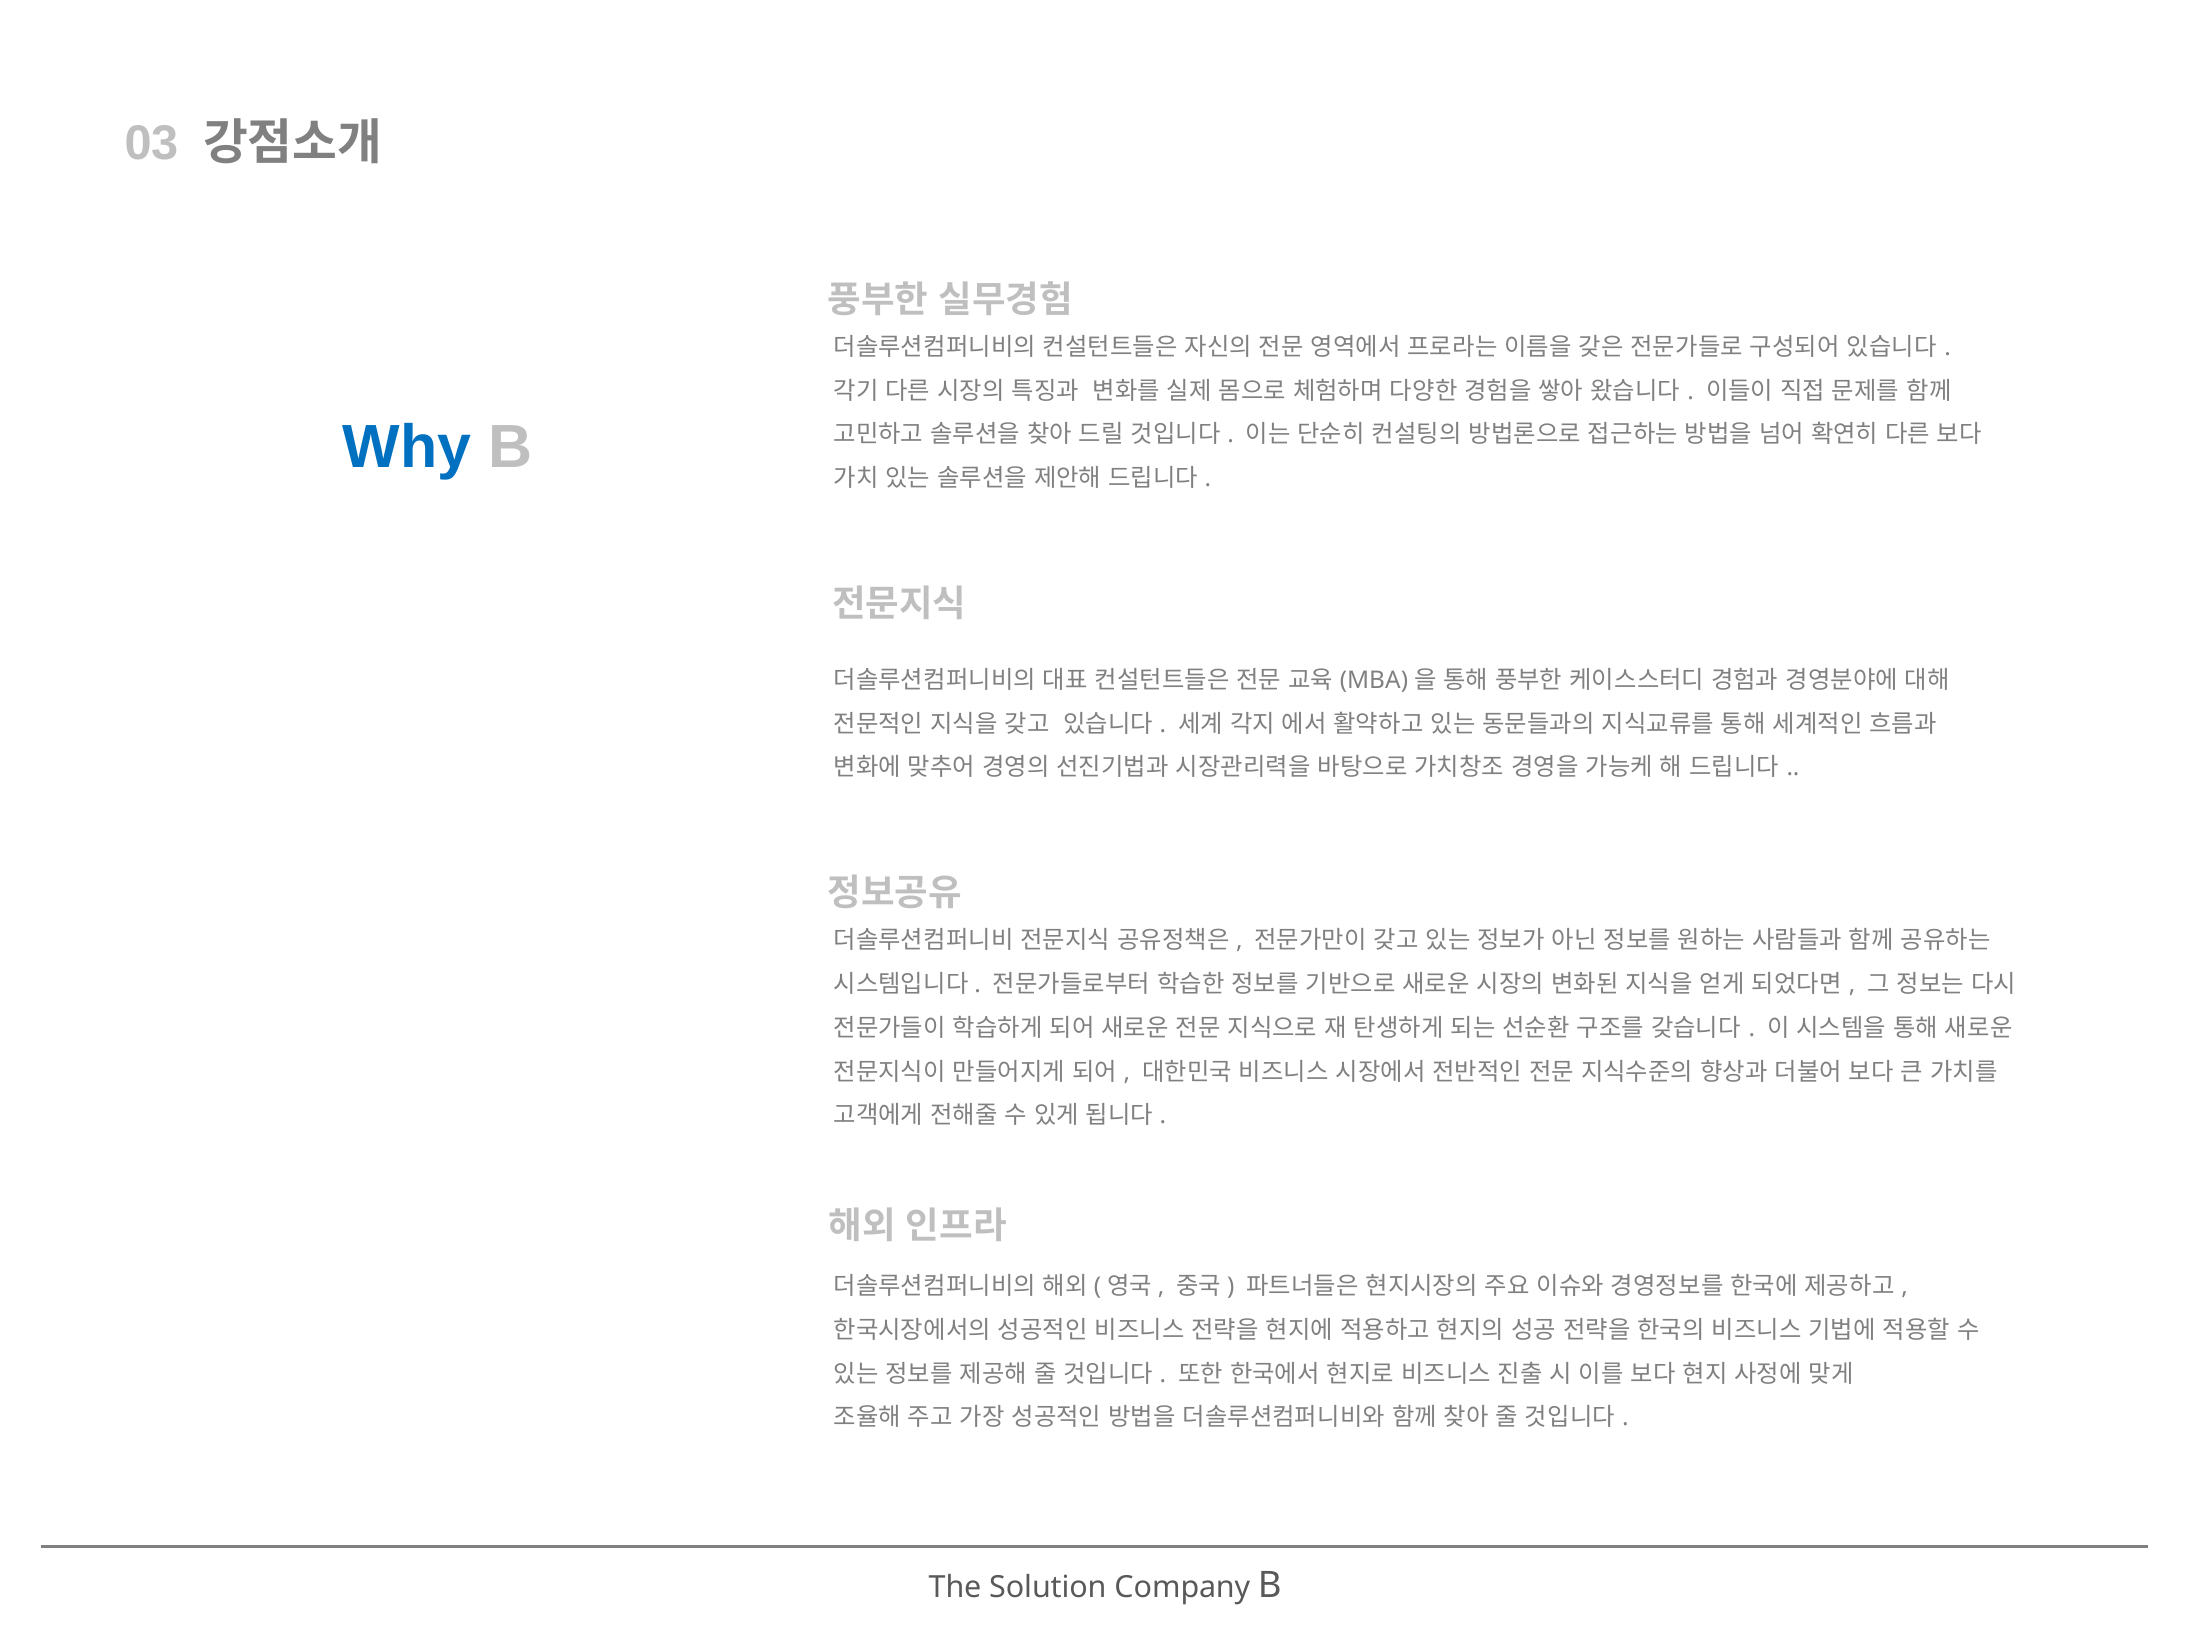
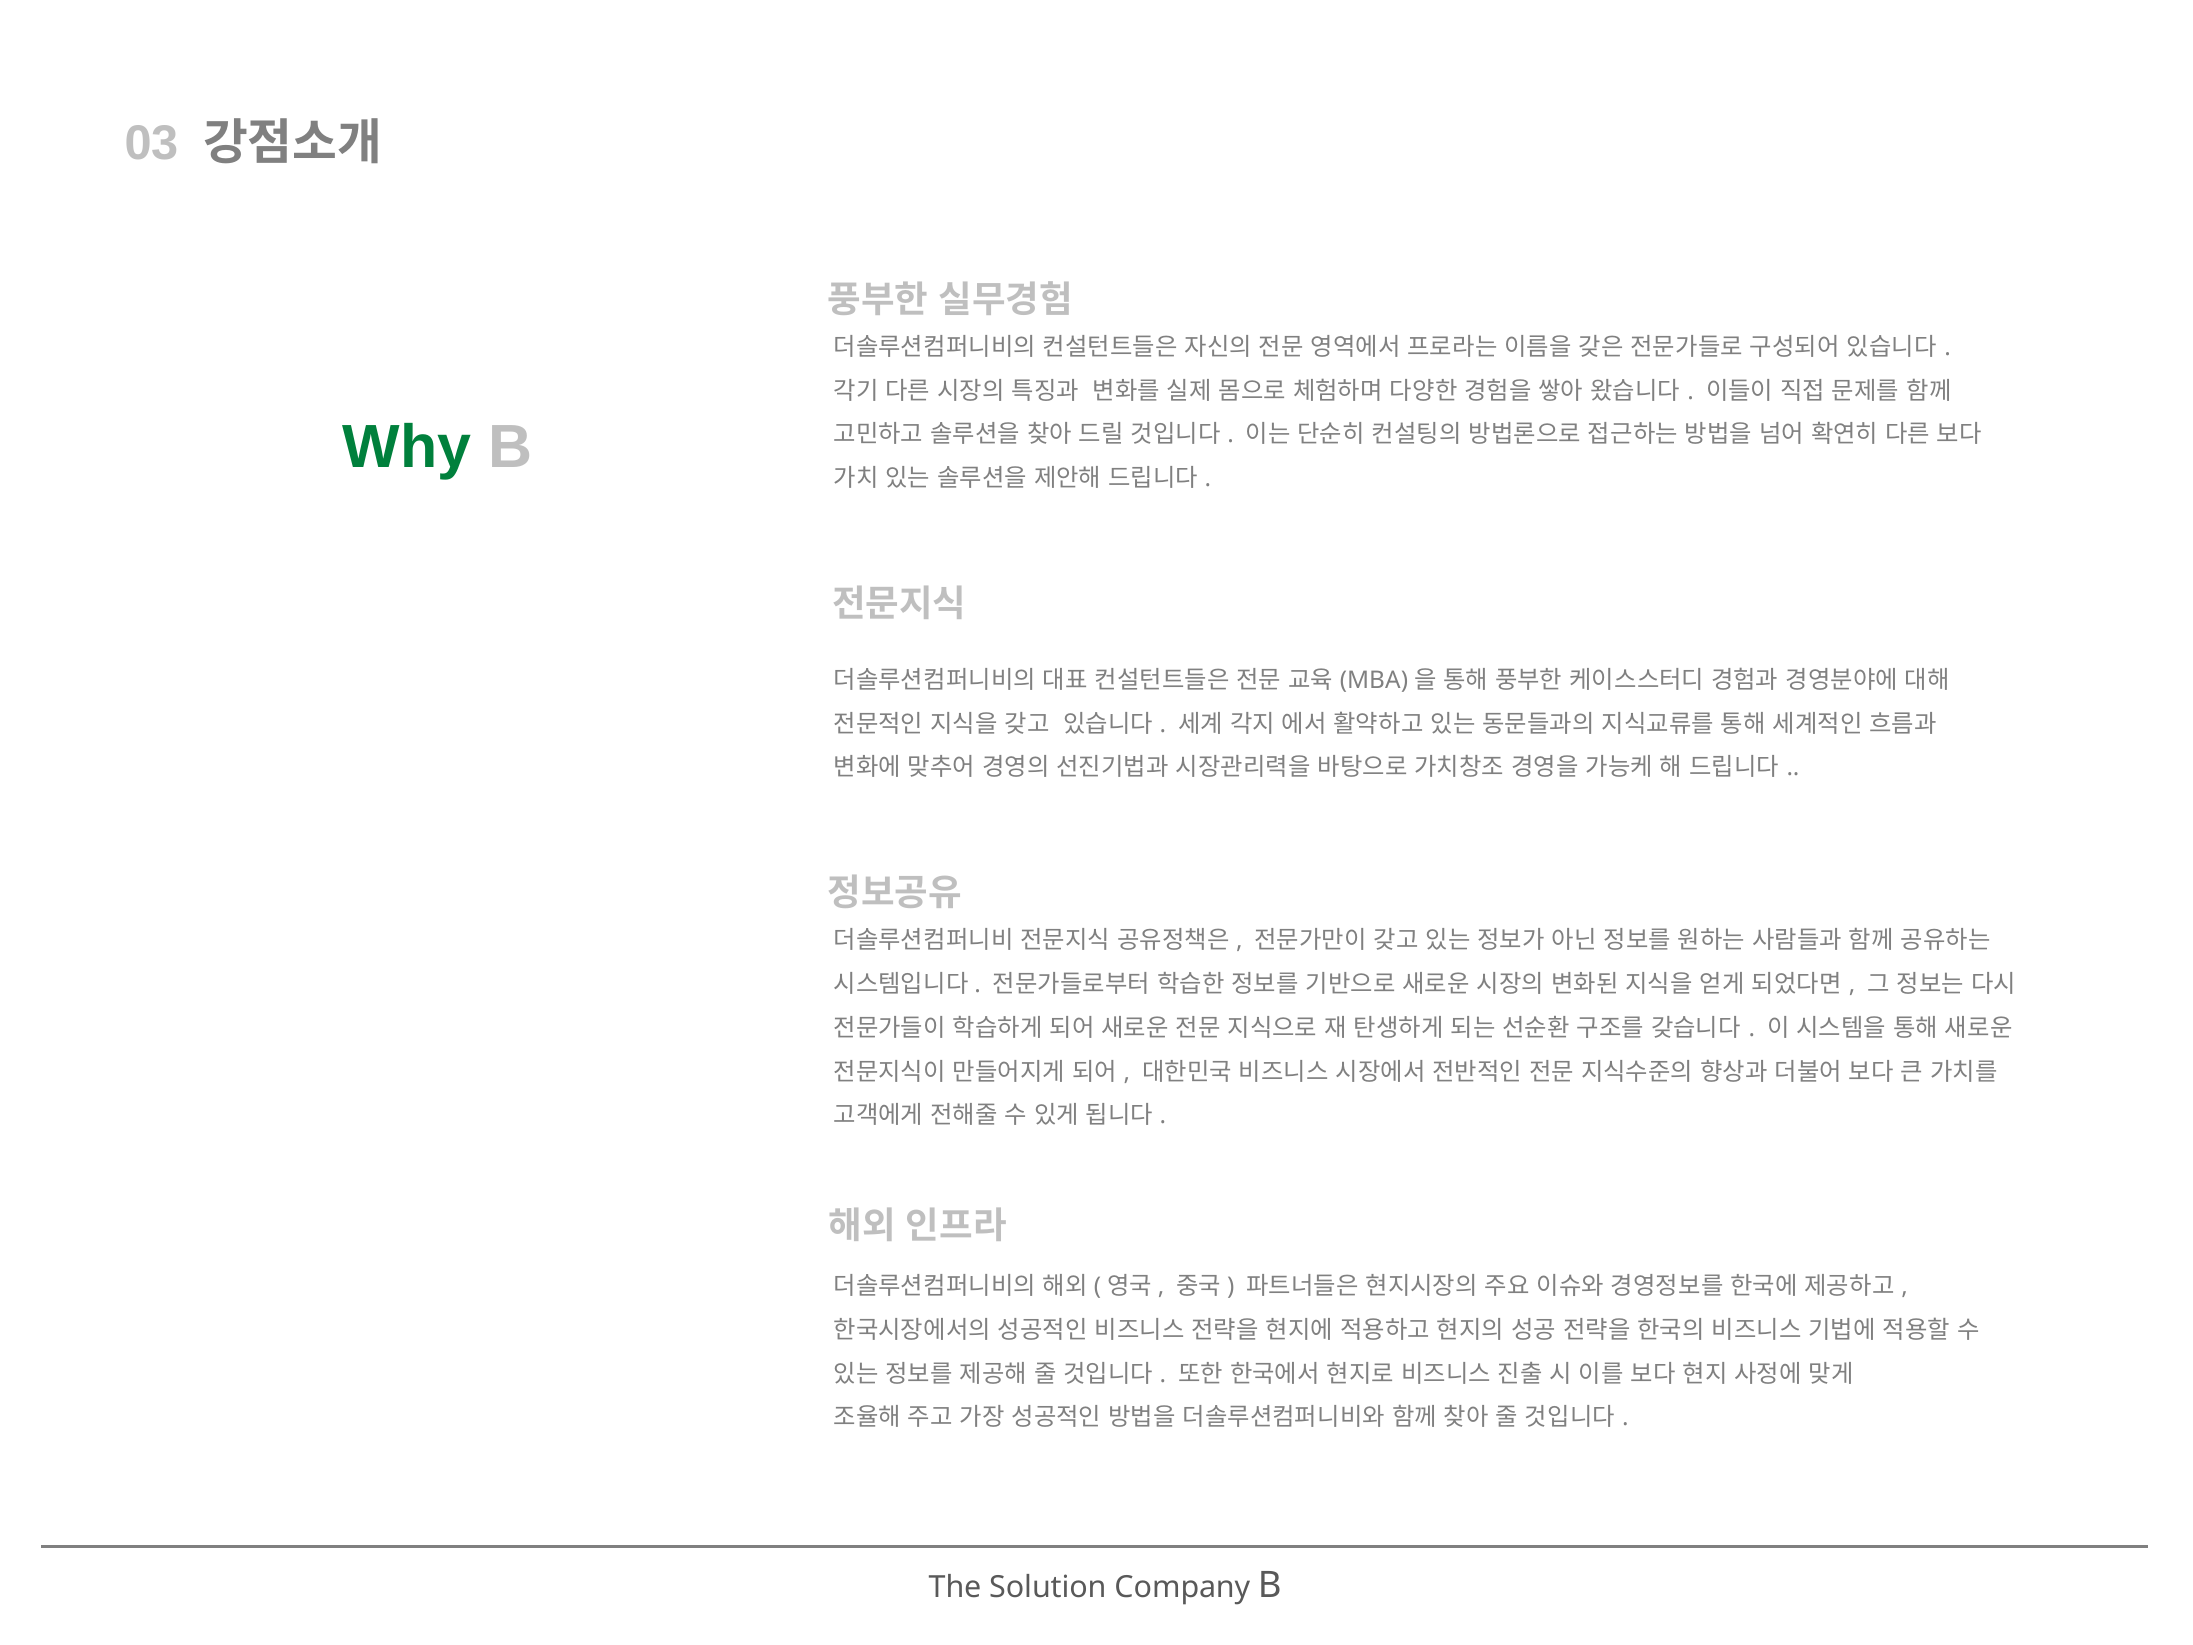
Why colour: blue -> green
